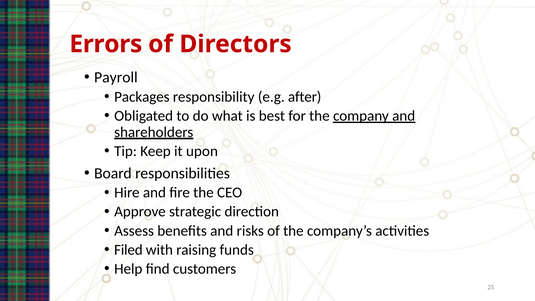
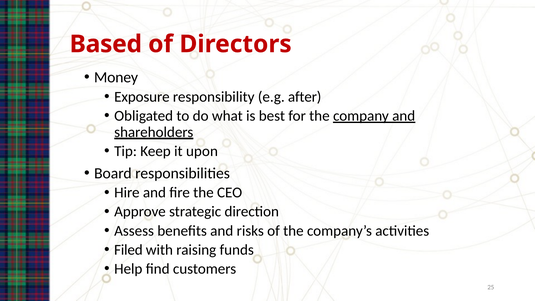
Errors: Errors -> Based
Payroll: Payroll -> Money
Packages: Packages -> Exposure
